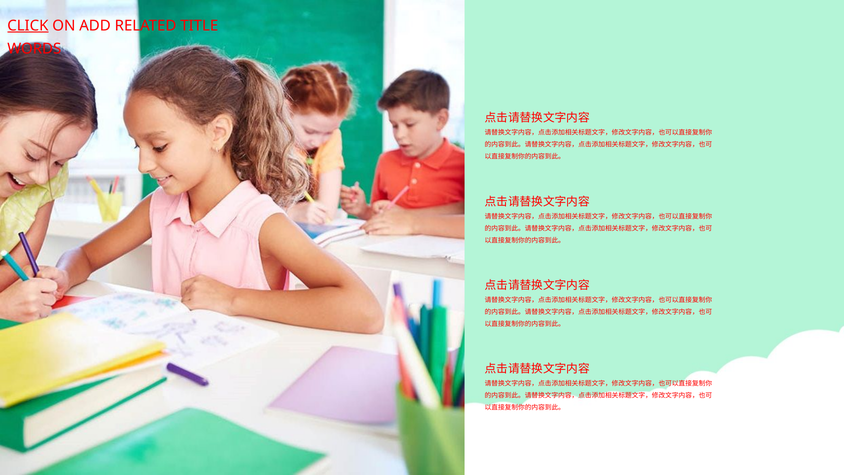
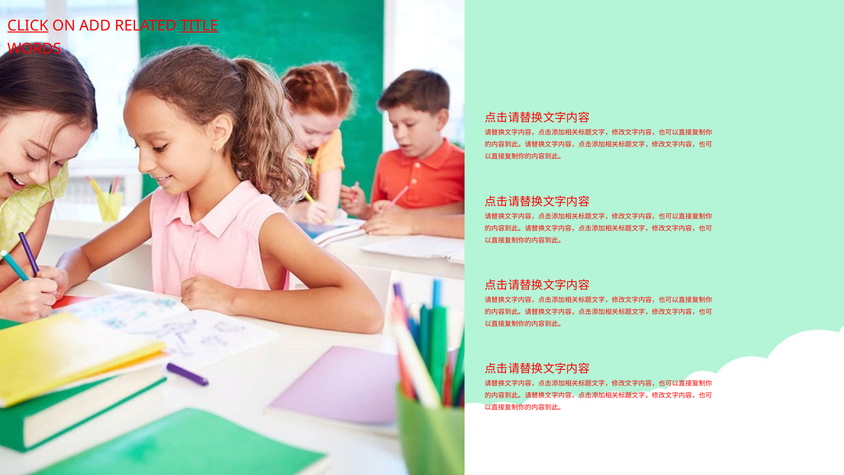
TITLE underline: none -> present
